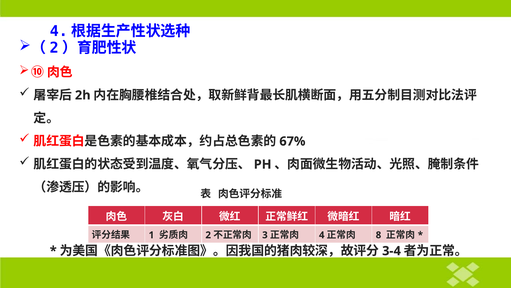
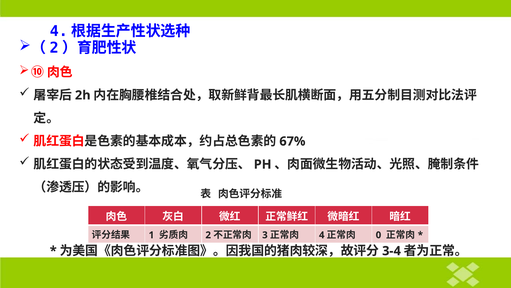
8: 8 -> 0
